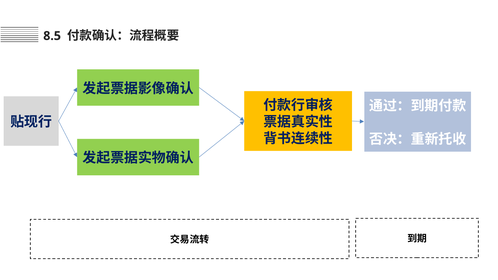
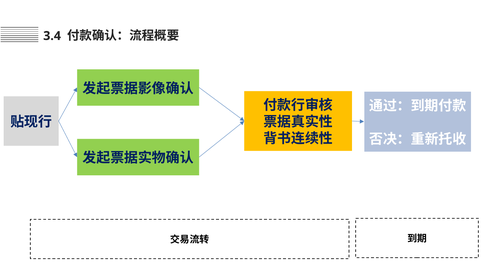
8.5: 8.5 -> 3.4
